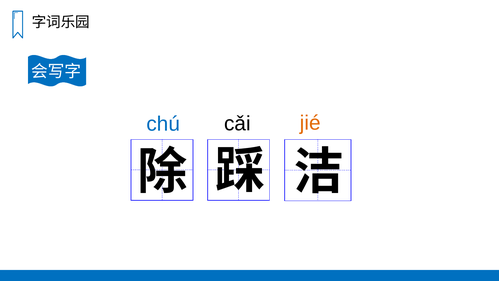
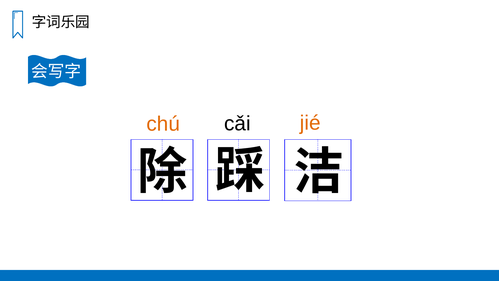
chú colour: blue -> orange
